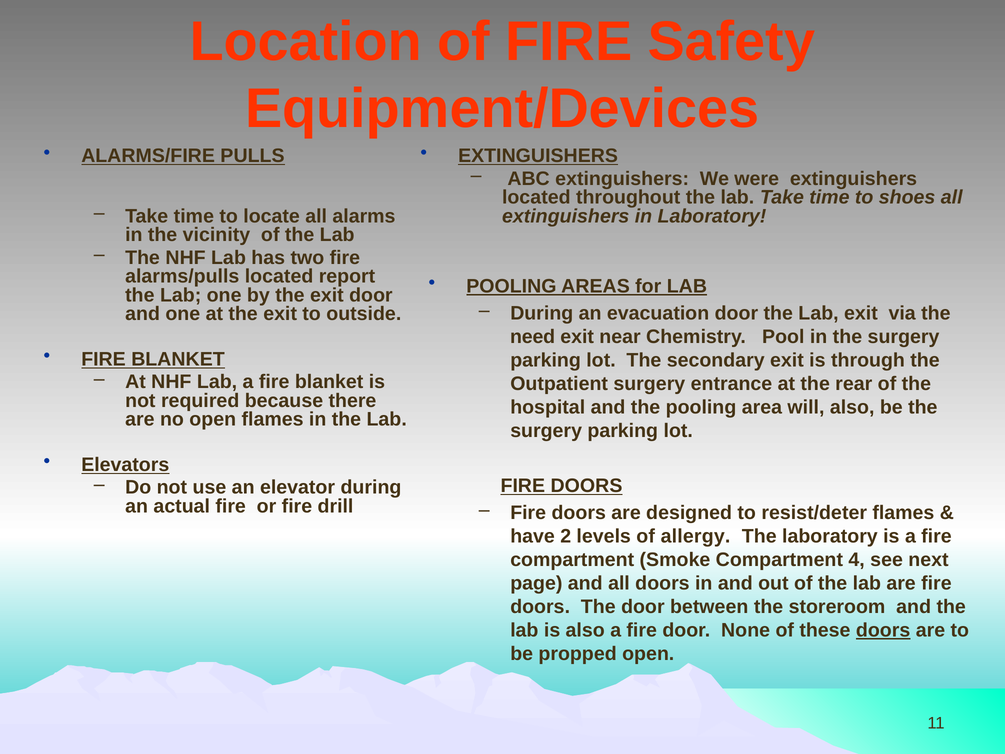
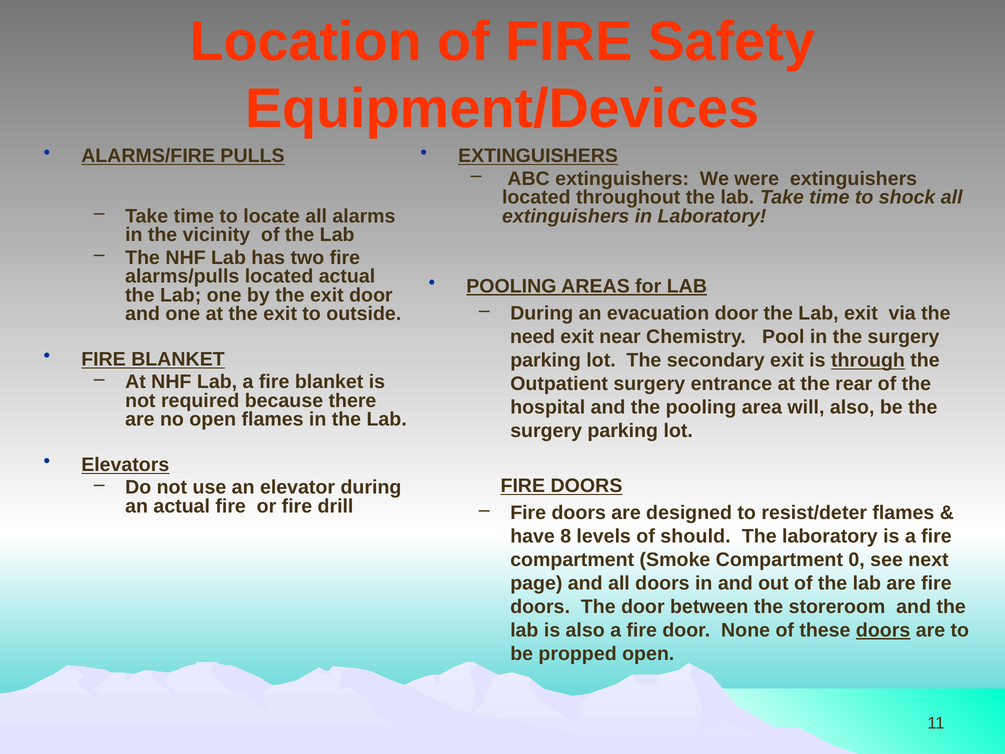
shoes: shoes -> shock
located report: report -> actual
through underline: none -> present
2: 2 -> 8
allergy: allergy -> should
4: 4 -> 0
